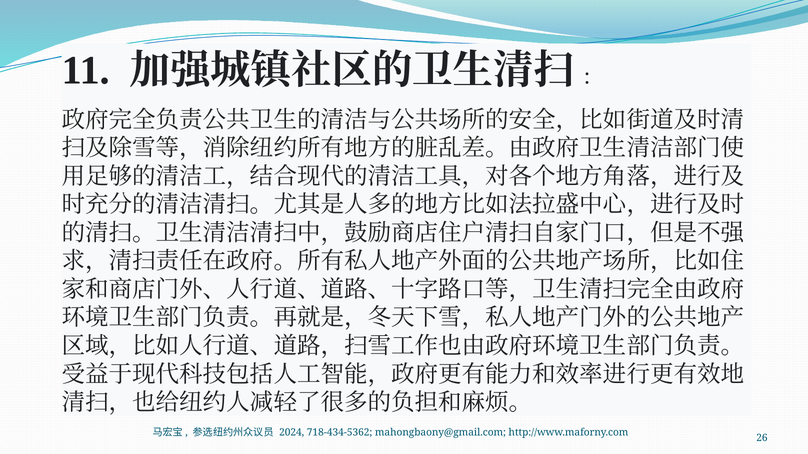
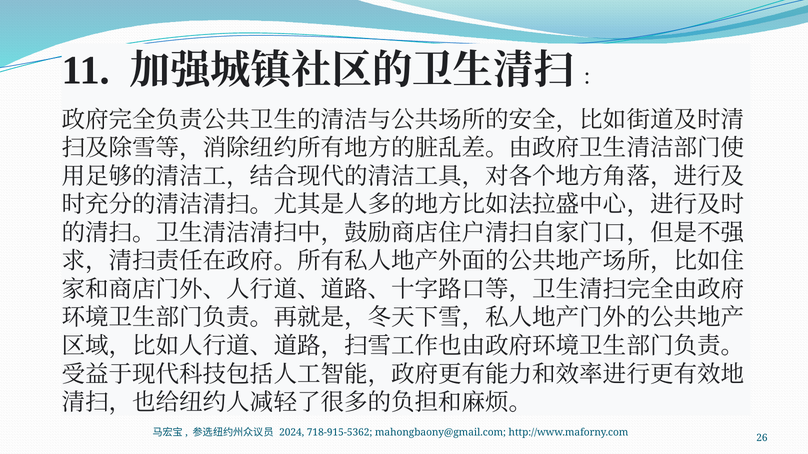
718-434-5362: 718-434-5362 -> 718-915-5362
